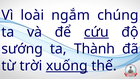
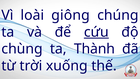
ngắm: ngắm -> giông
sướng: sướng -> chùng
xuống underline: present -> none
